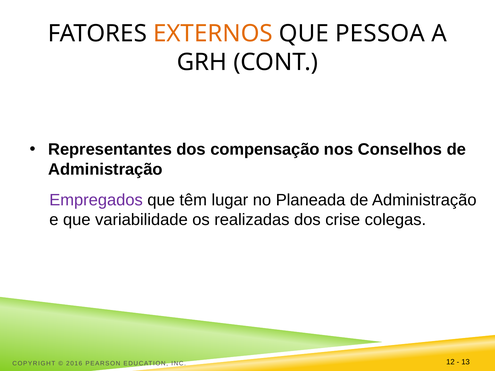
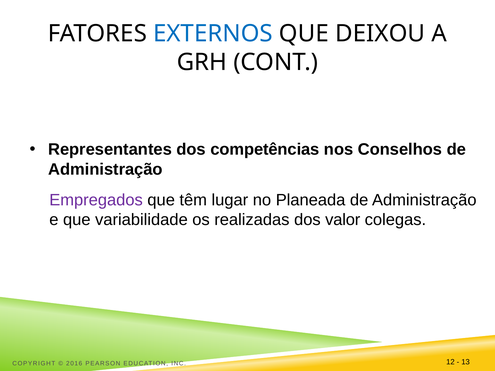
EXTERNOS colour: orange -> blue
PESSOA: PESSOA -> DEIXOU
compensação: compensação -> competências
crise: crise -> valor
